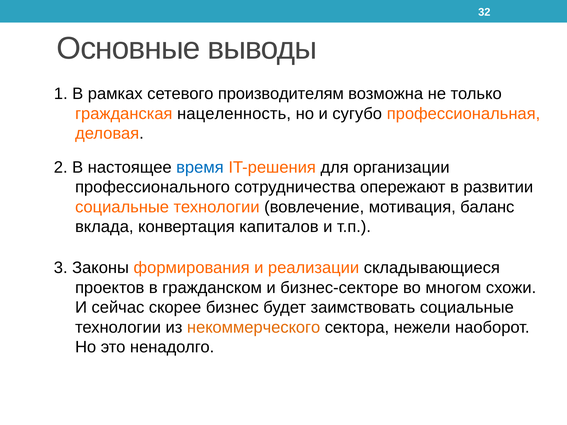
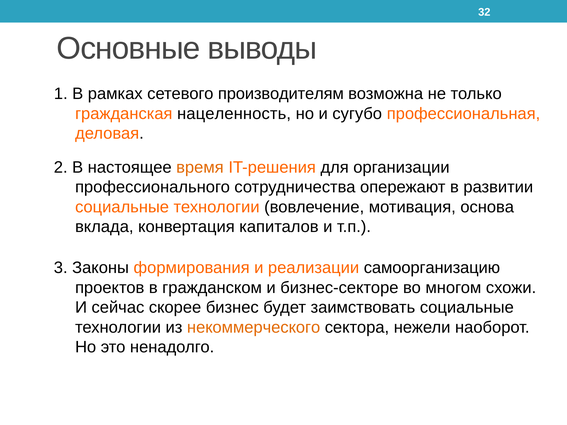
время colour: blue -> orange
баланс: баланс -> основа
складывающиеся: складывающиеся -> самоорганизацию
